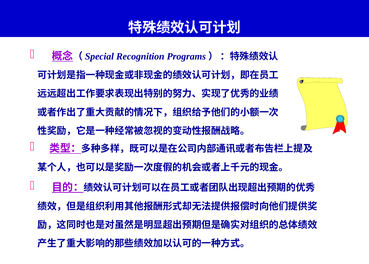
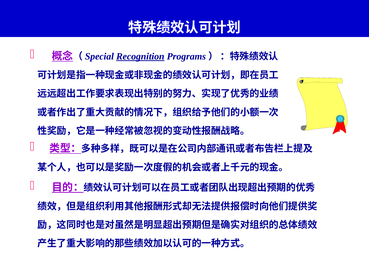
Recognition underline: none -> present
